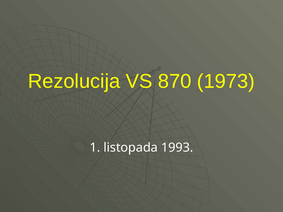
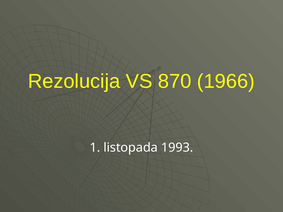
1973: 1973 -> 1966
